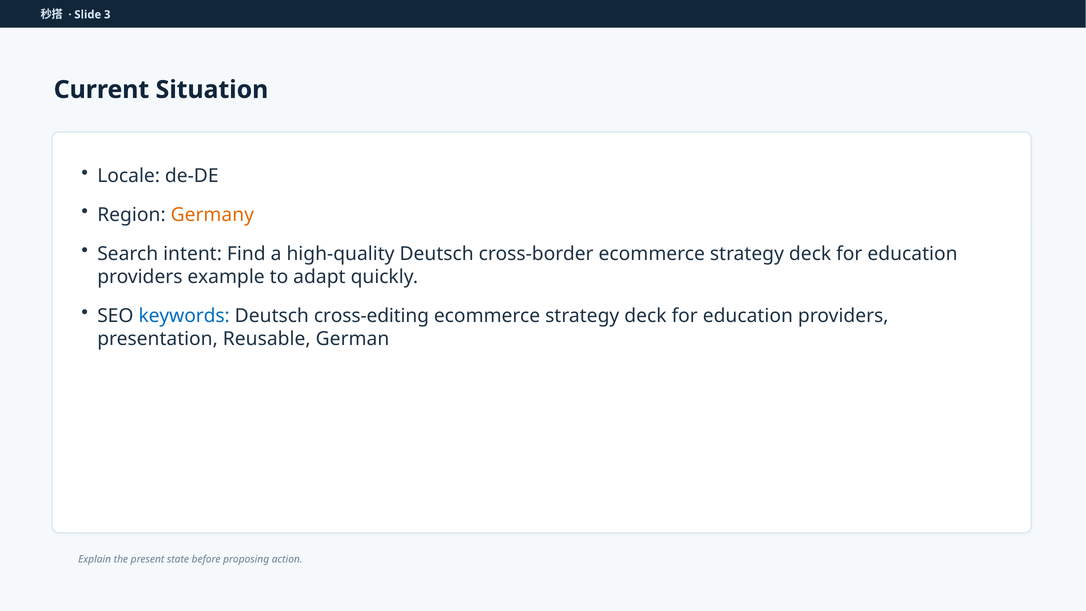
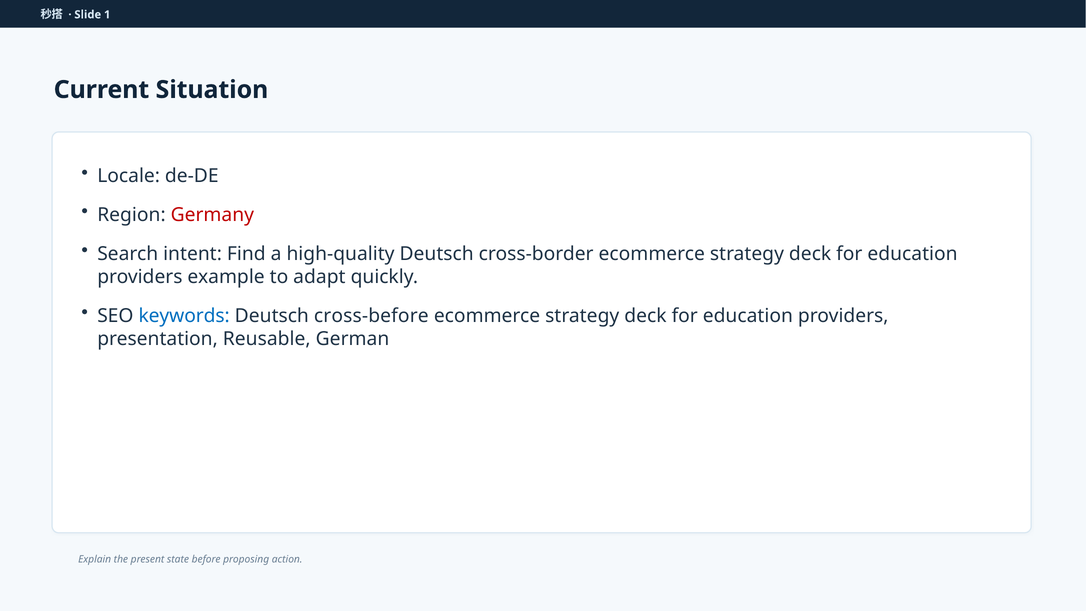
3: 3 -> 1
Germany colour: orange -> red
cross-editing: cross-editing -> cross-before
